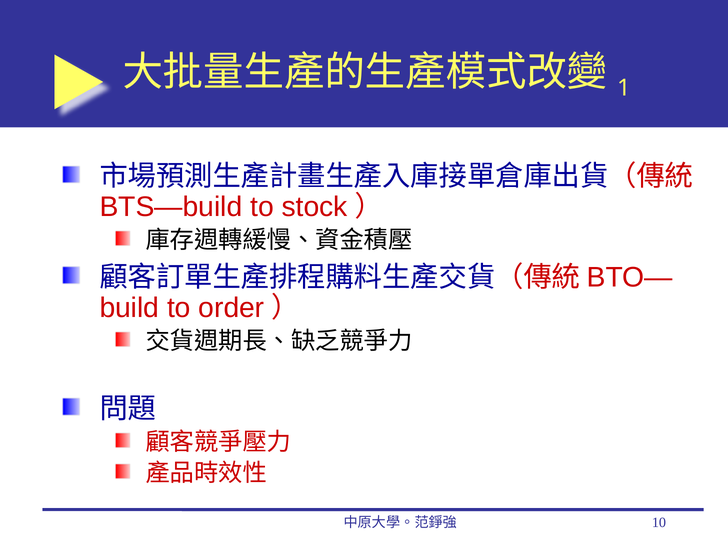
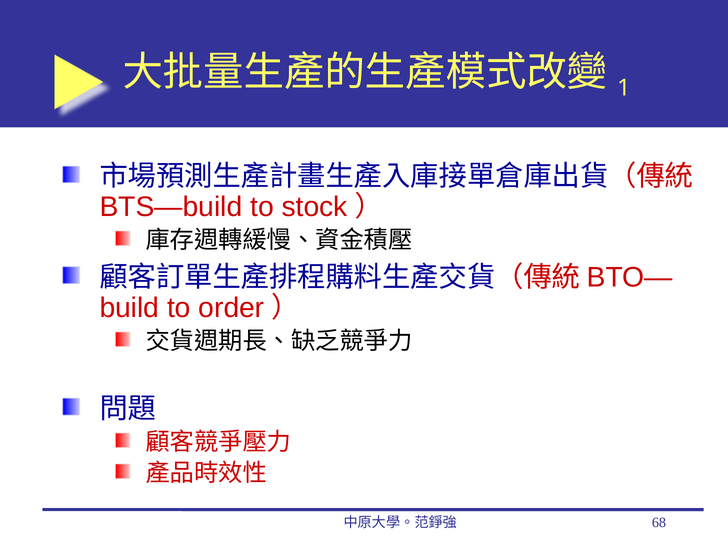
10: 10 -> 68
